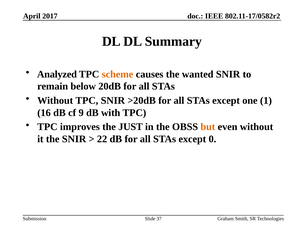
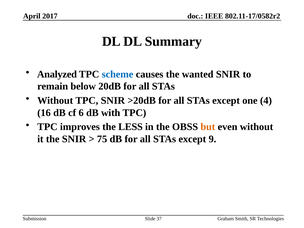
scheme colour: orange -> blue
1: 1 -> 4
9: 9 -> 6
JUST: JUST -> LESS
22: 22 -> 75
0: 0 -> 9
